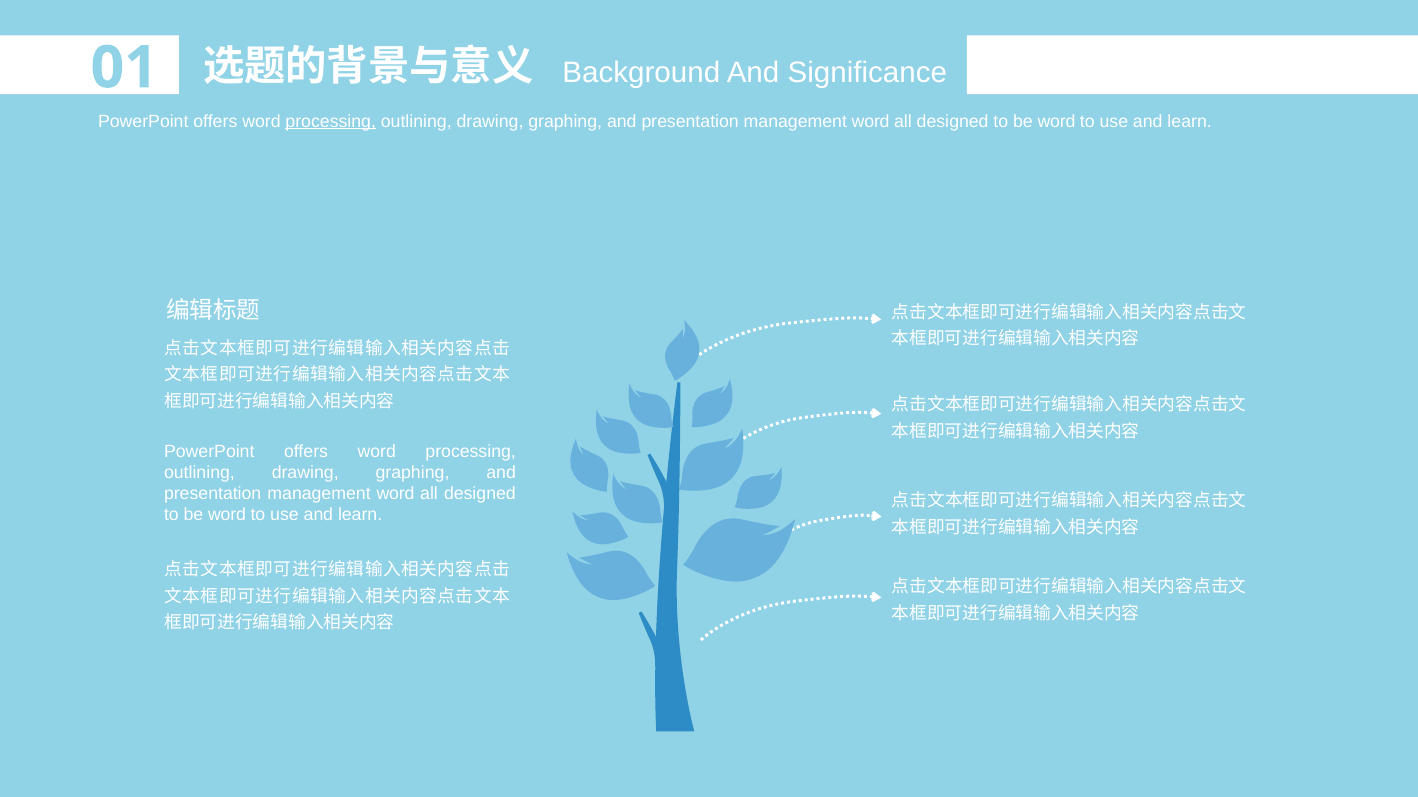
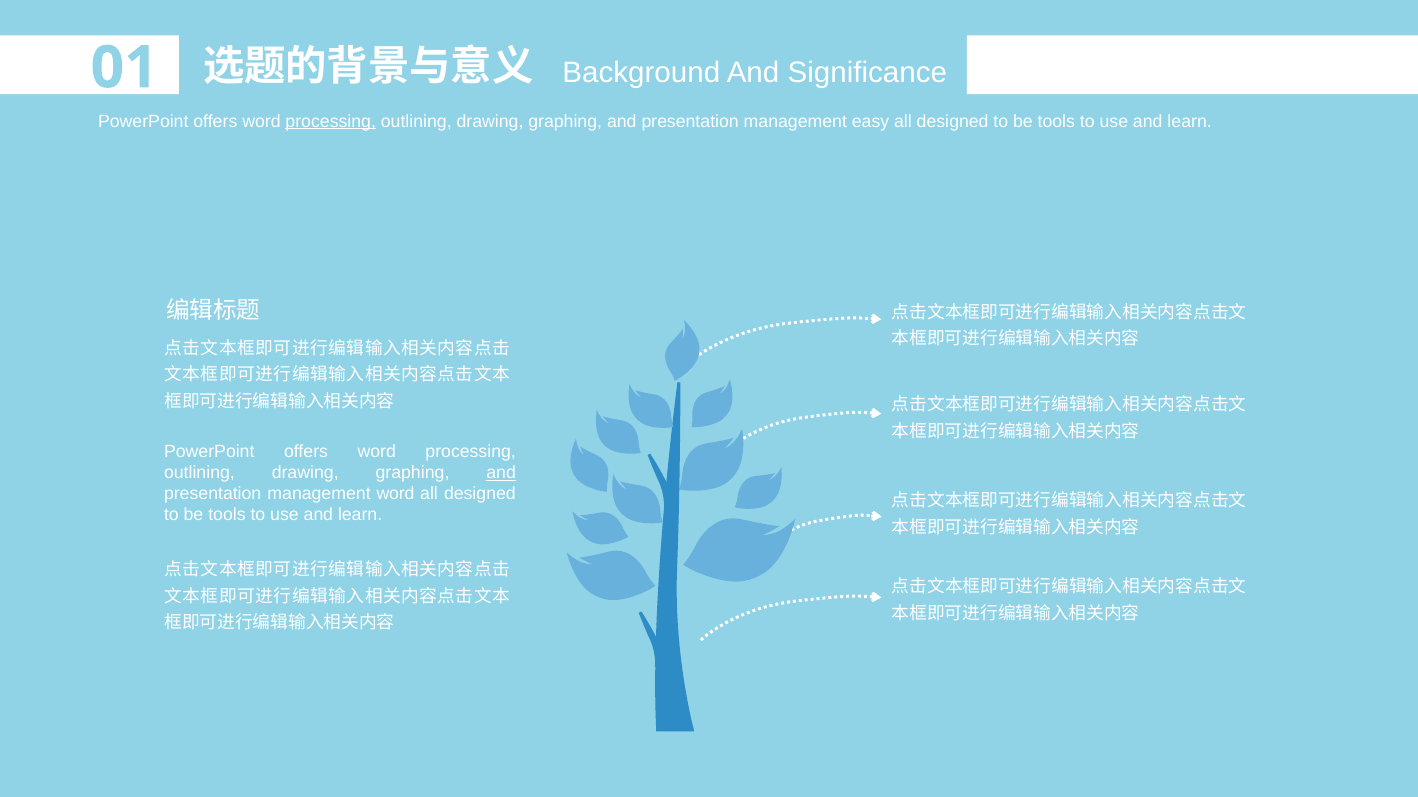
word at (871, 121): word -> easy
word at (1056, 121): word -> tools
and at (501, 473) underline: none -> present
word at (227, 515): word -> tools
